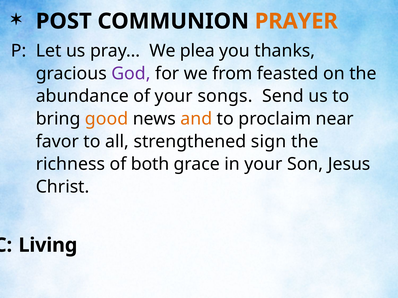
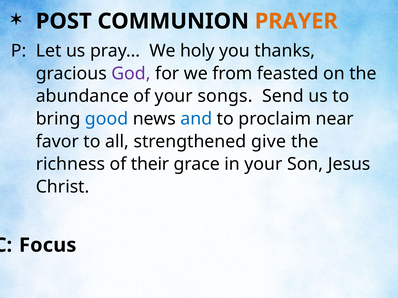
plea: plea -> holy
good colour: orange -> blue
and colour: orange -> blue
sign: sign -> give
both: both -> their
Living: Living -> Focus
